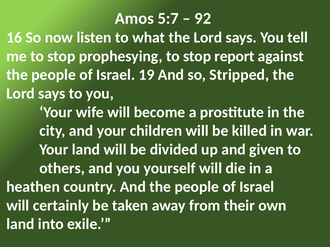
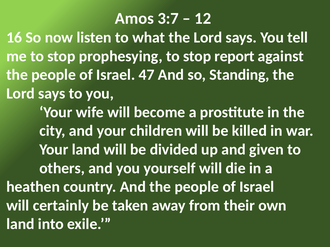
5:7: 5:7 -> 3:7
92: 92 -> 12
19: 19 -> 47
Stripped: Stripped -> Standing
